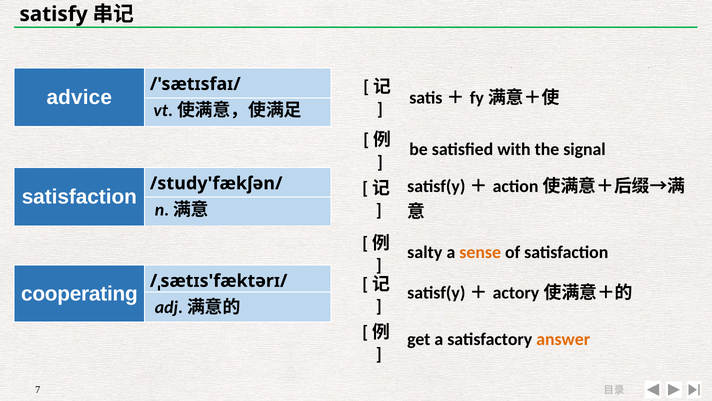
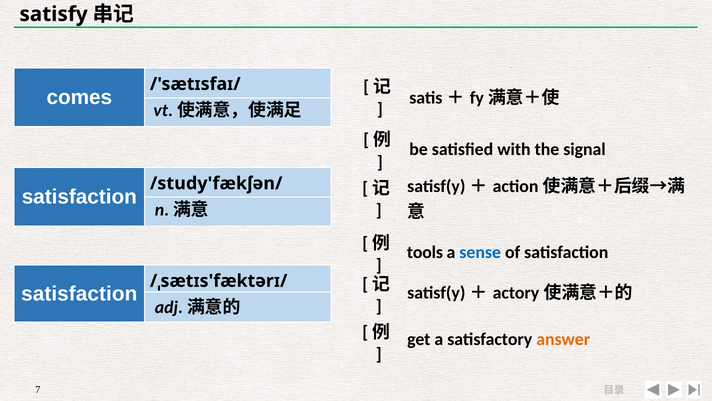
advice: advice -> comes
salty: salty -> tools
sense colour: orange -> blue
cooperating at (79, 294): cooperating -> satisfaction
